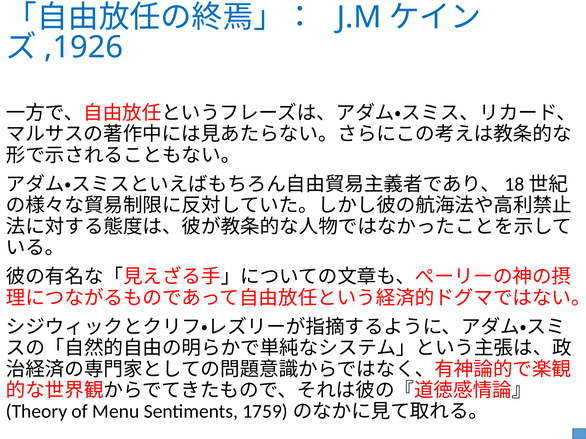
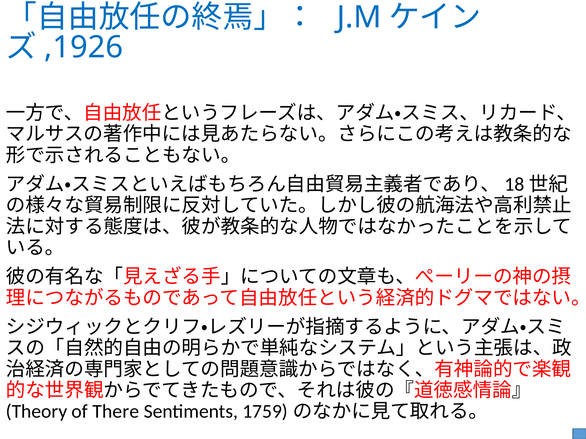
Menu: Menu -> There
